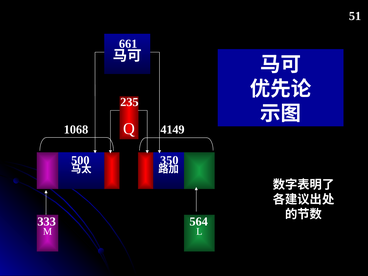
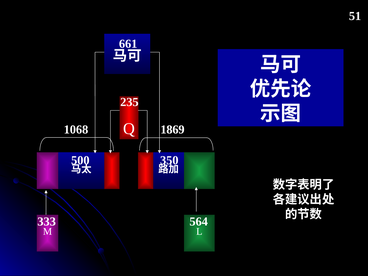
4149: 4149 -> 1869
